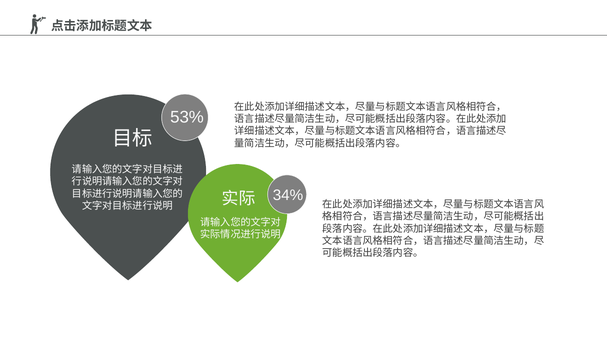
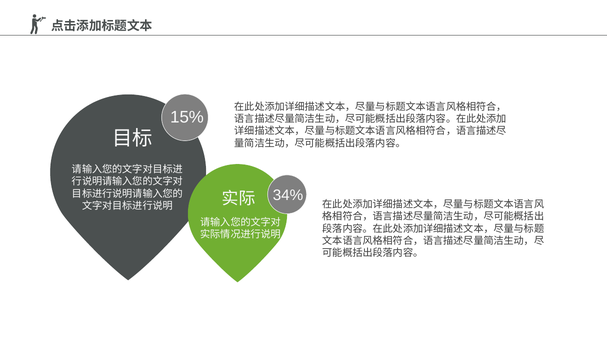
53%: 53% -> 15%
